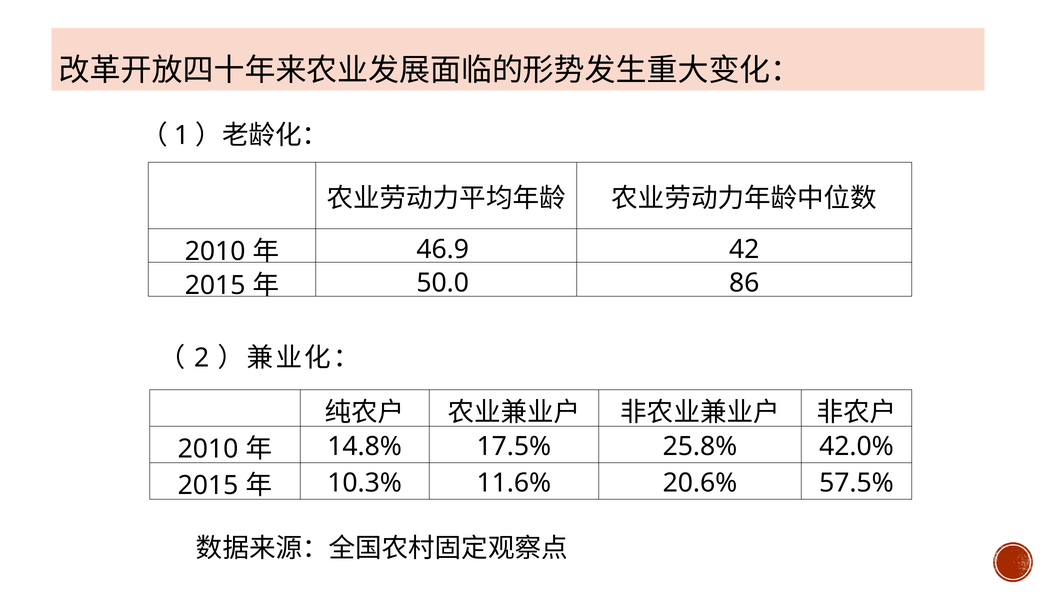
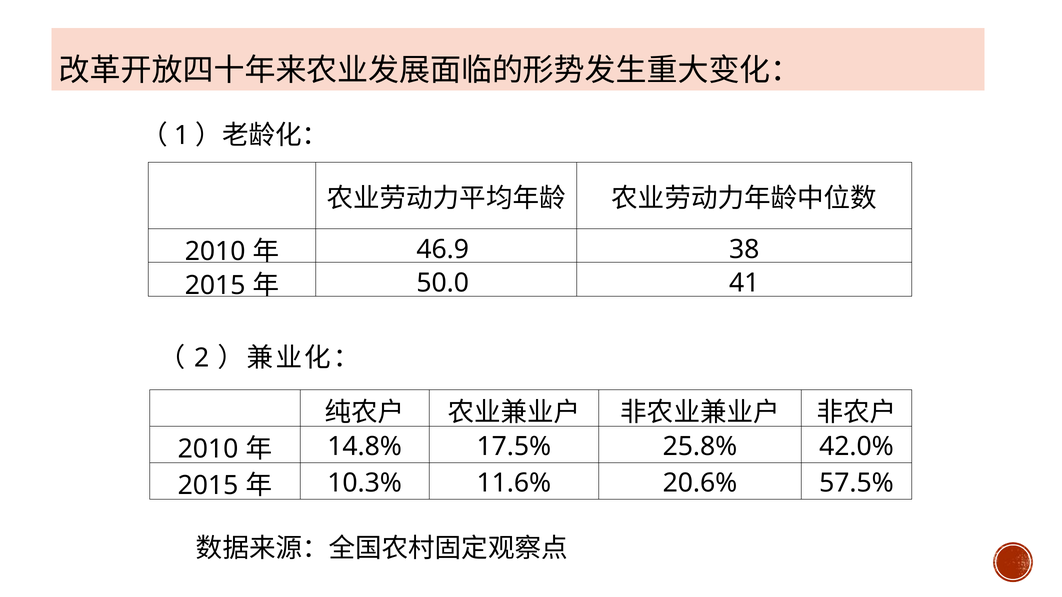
42: 42 -> 38
86: 86 -> 41
